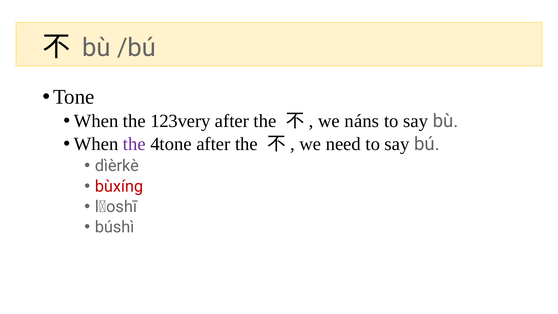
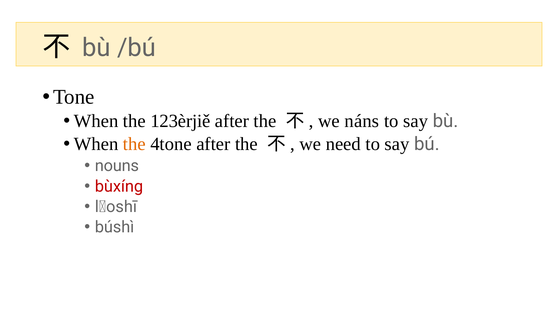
123very: 123very -> 123èrjiě
the at (134, 144) colour: purple -> orange
dìèrkè: dìèrkè -> nouns
